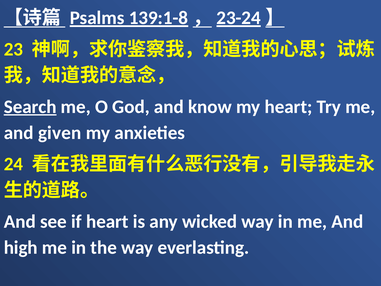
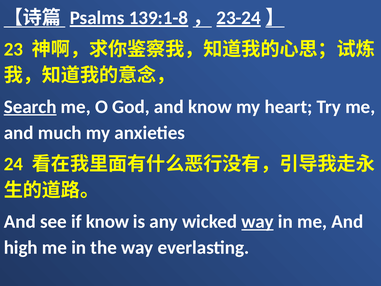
given: given -> much
if heart: heart -> know
way at (258, 221) underline: none -> present
